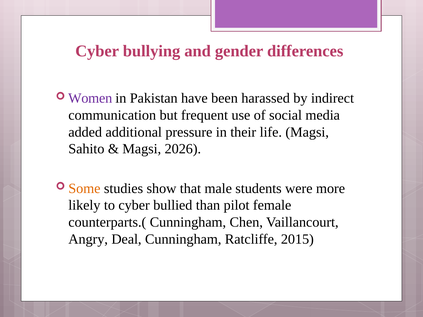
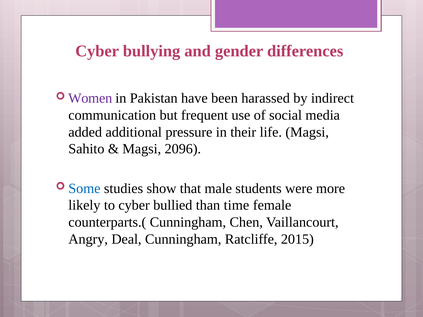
2026: 2026 -> 2096
Some colour: orange -> blue
pilot: pilot -> time
